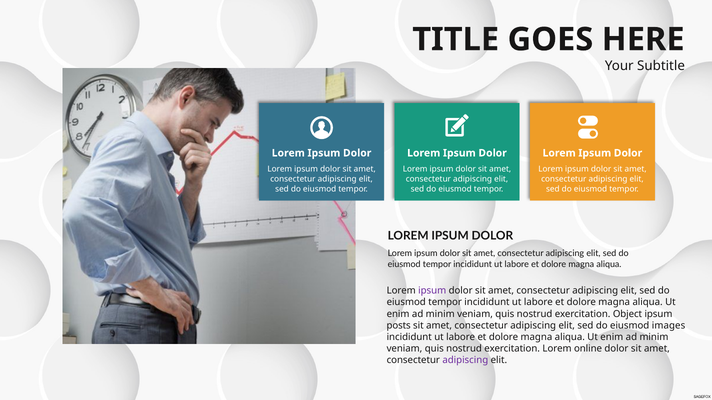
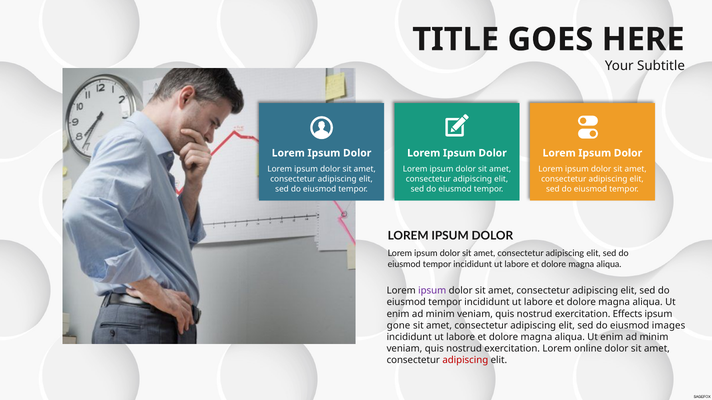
Object: Object -> Effects
posts: posts -> gone
adipiscing at (465, 361) colour: purple -> red
